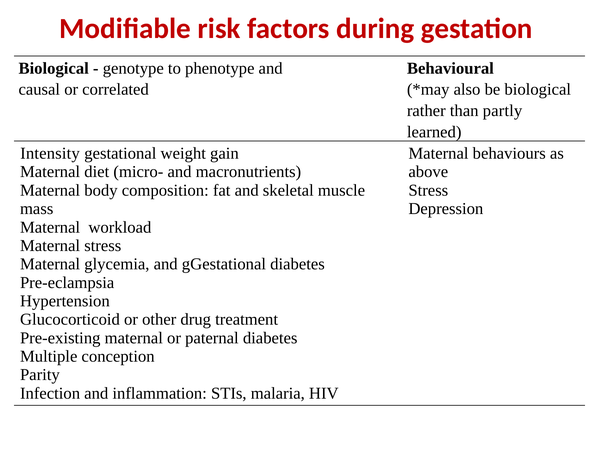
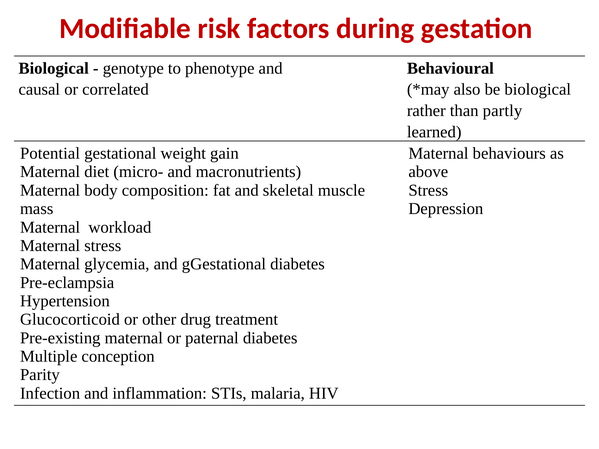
Intensity: Intensity -> Potential
